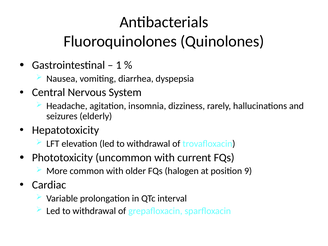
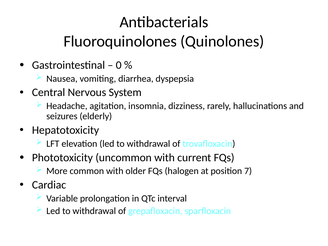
1: 1 -> 0
9: 9 -> 7
